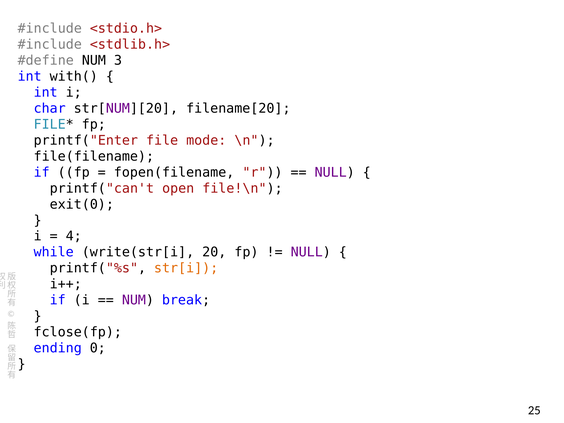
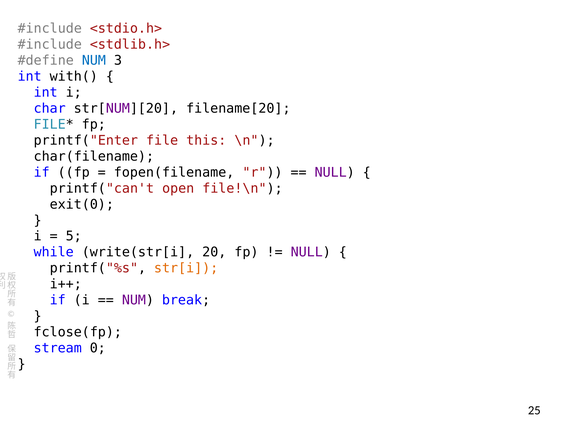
NUM at (94, 60) colour: black -> blue
mode: mode -> this
file(filename: file(filename -> char(filename
4: 4 -> 5
ending: ending -> stream
